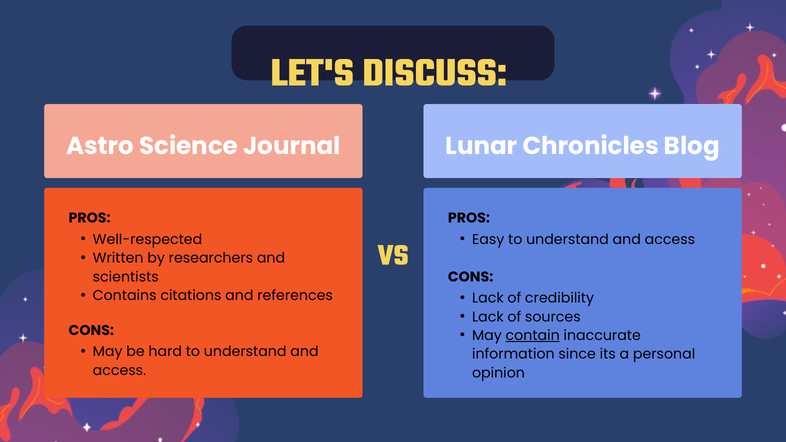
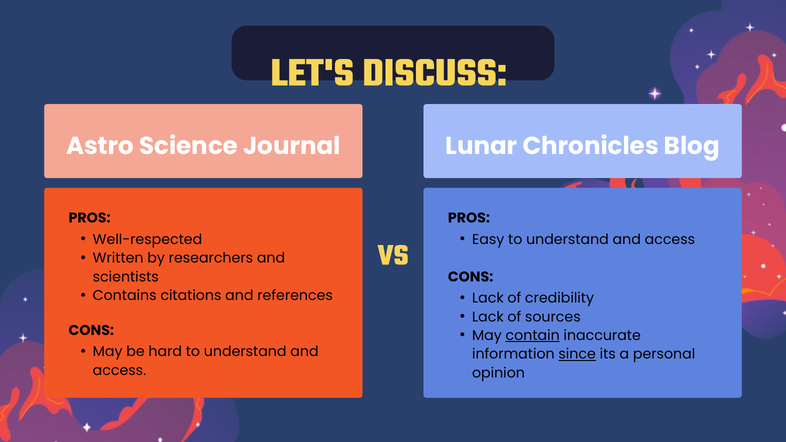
since underline: none -> present
